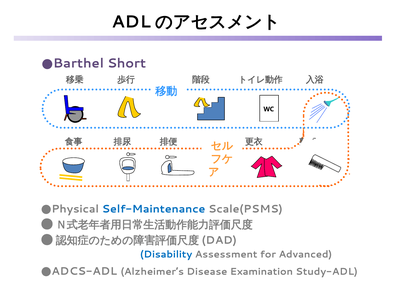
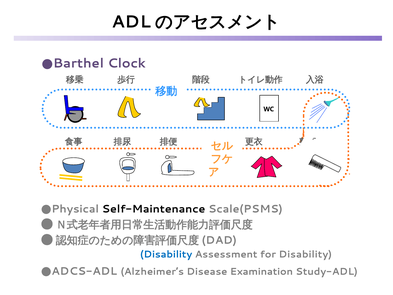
Short: Short -> Clock
Self-Maintenance colour: blue -> black
for Advanced: Advanced -> Disability
